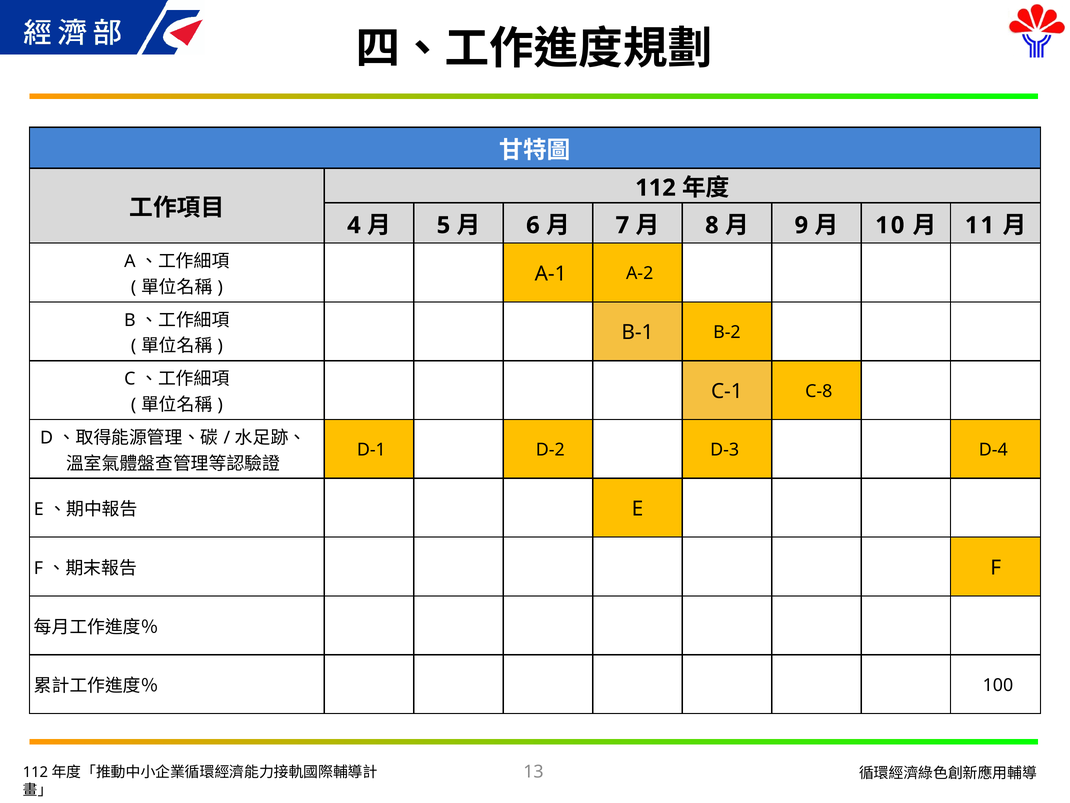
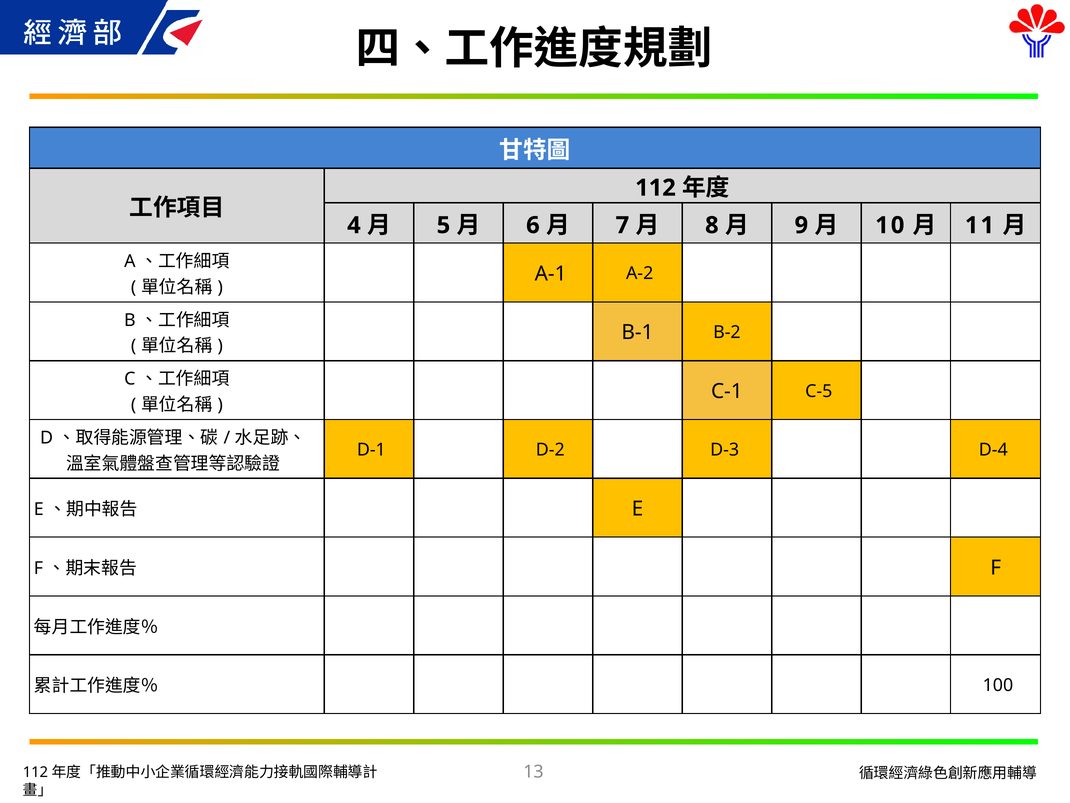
C-8: C-8 -> C-5
